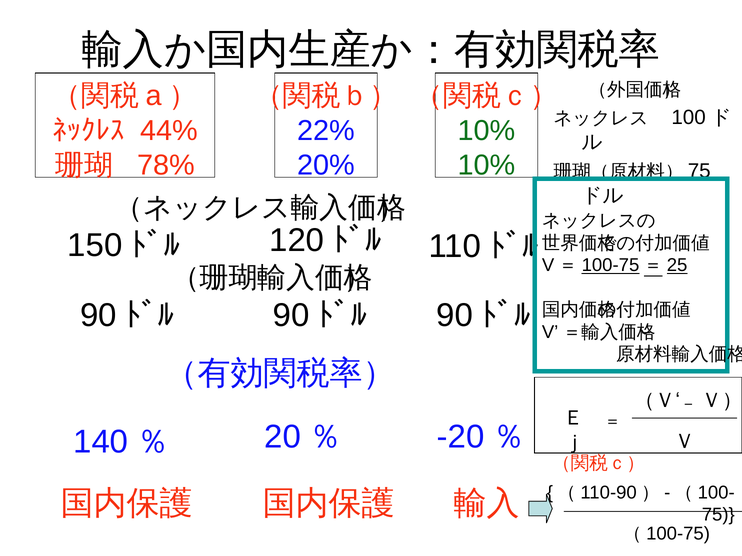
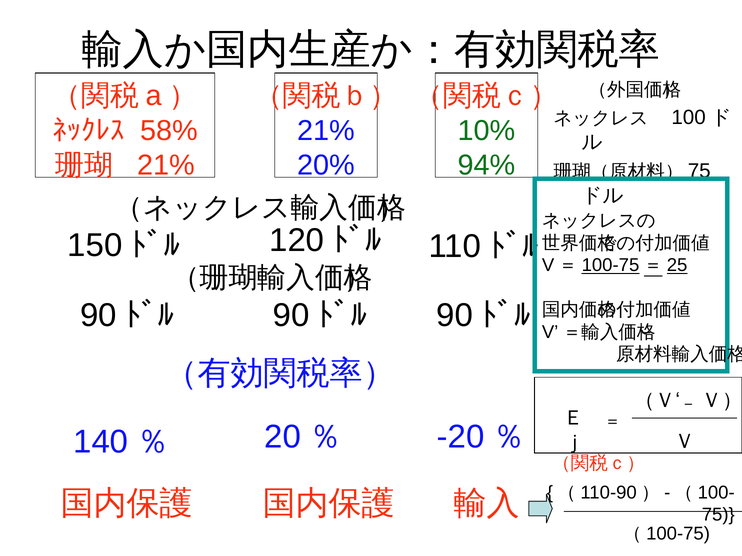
44%: 44% -> 58%
22% at (326, 131): 22% -> 21%
10% at (487, 165): 10% -> 94%
78% at (166, 165): 78% -> 21%
